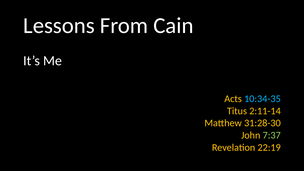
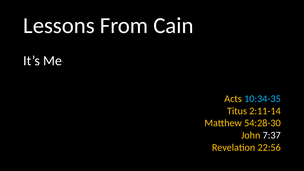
31:28-30: 31:28-30 -> 54:28-30
7:37 colour: light green -> white
22:19: 22:19 -> 22:56
